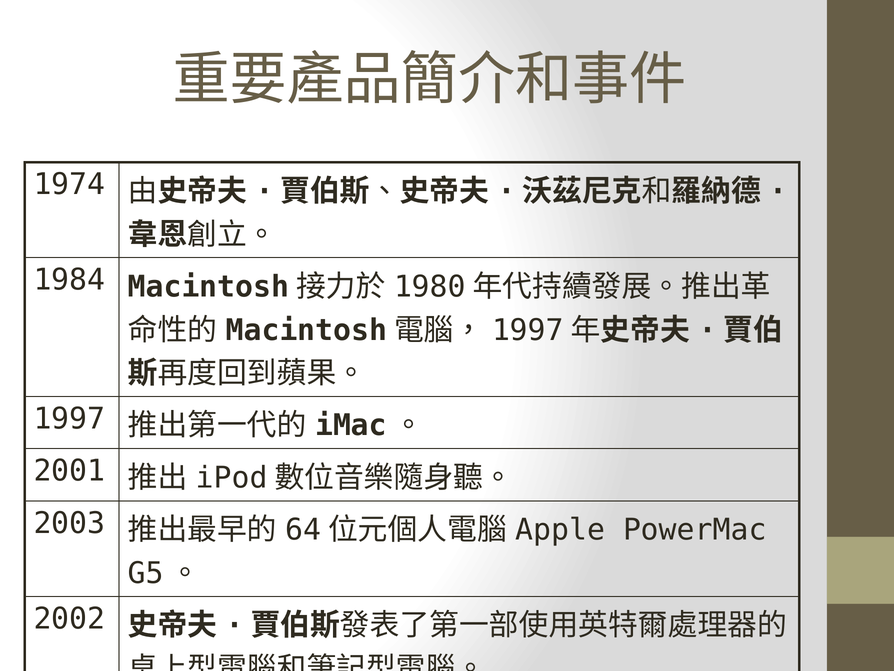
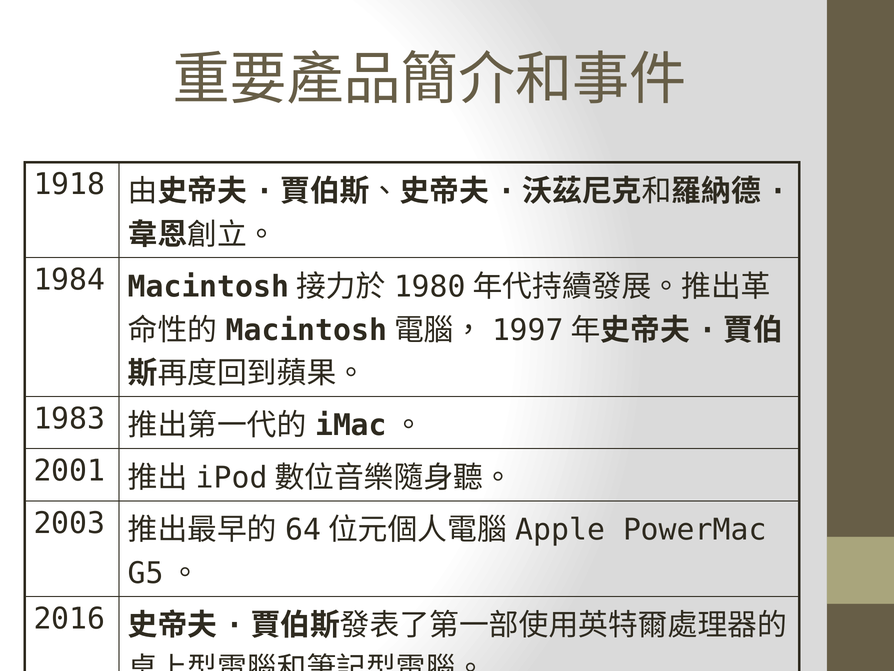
1974: 1974 -> 1918
1997: 1997 -> 1983
2002: 2002 -> 2016
